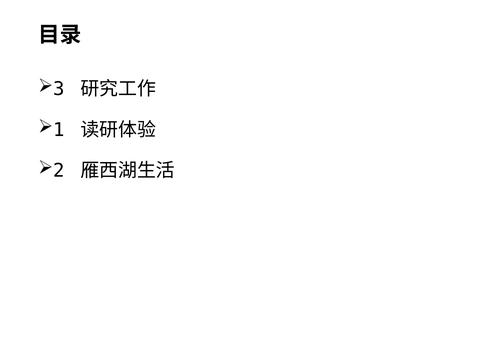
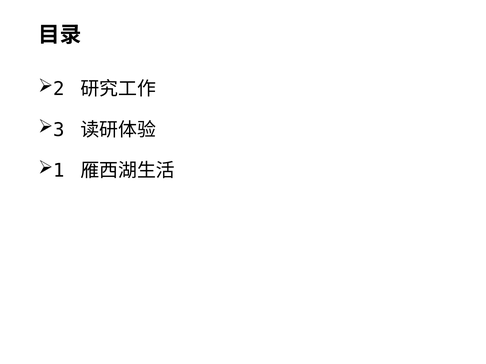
3: 3 -> 2
1: 1 -> 3
2: 2 -> 1
